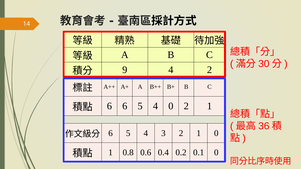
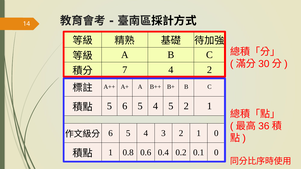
9: 9 -> 7
6 at (109, 106): 6 -> 5
4 0: 0 -> 5
